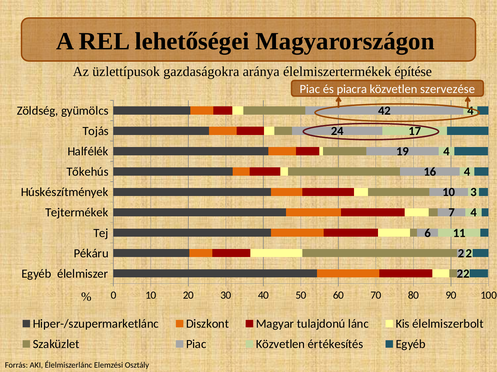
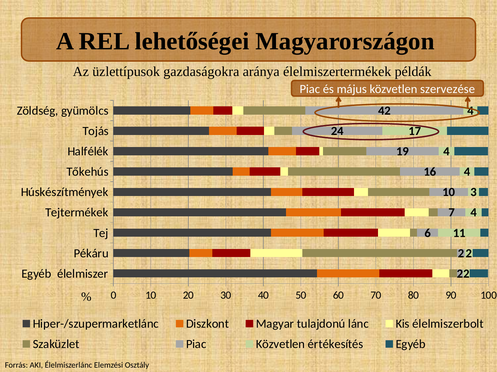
építése: építése -> példák
piacra: piacra -> május
